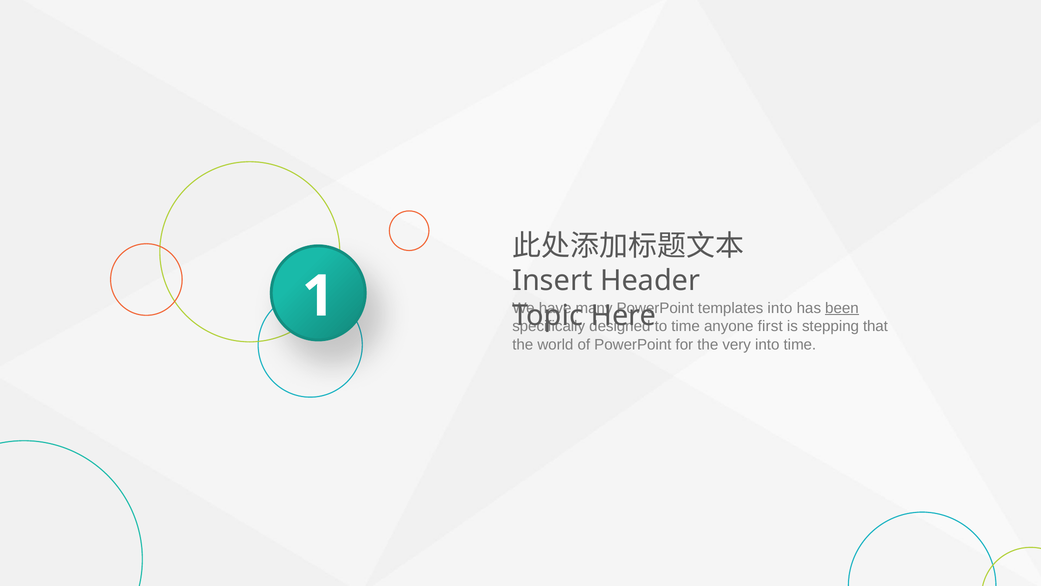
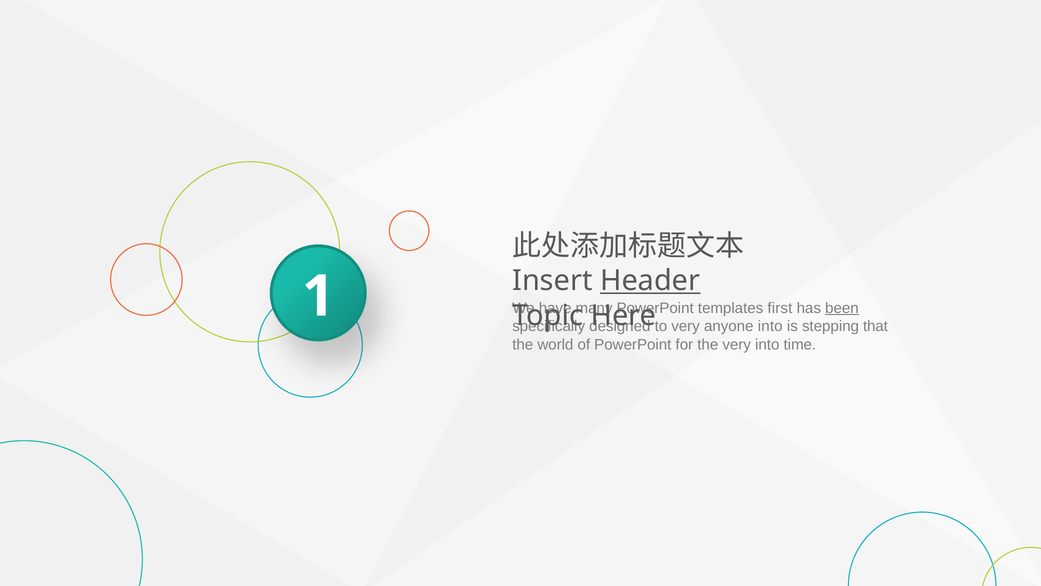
Header underline: none -> present
templates into: into -> first
to time: time -> very
anyone first: first -> into
